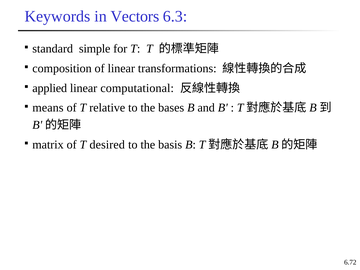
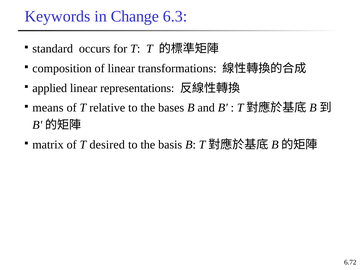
Vectors: Vectors -> Change
simple: simple -> occurs
computational: computational -> representations
